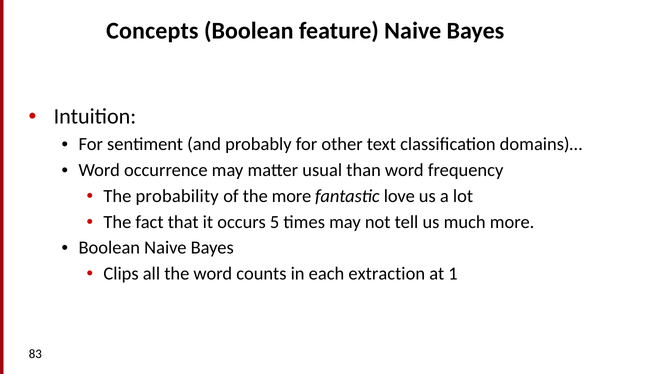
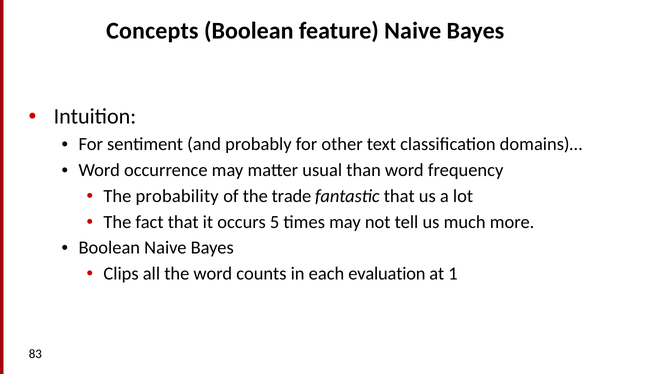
the more: more -> trade
fantastic love: love -> that
extraction: extraction -> evaluation
